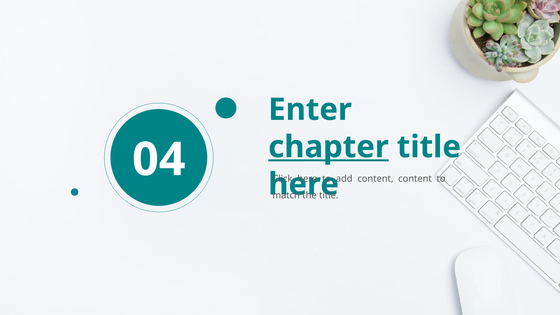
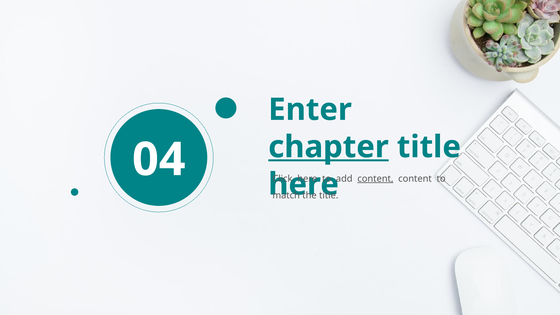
content at (375, 179) underline: none -> present
